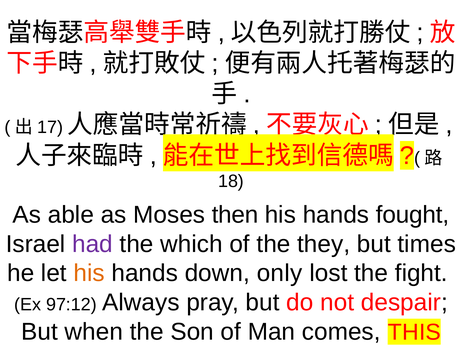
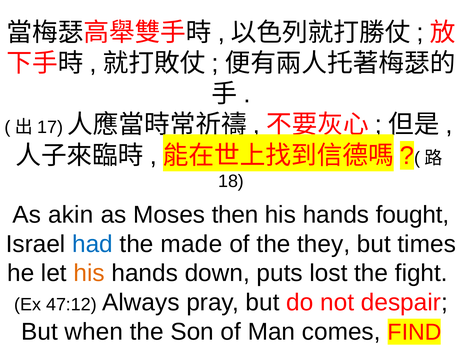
able: able -> akin
had colour: purple -> blue
which: which -> made
only: only -> puts
97:12: 97:12 -> 47:12
comes THIS: THIS -> FIND
